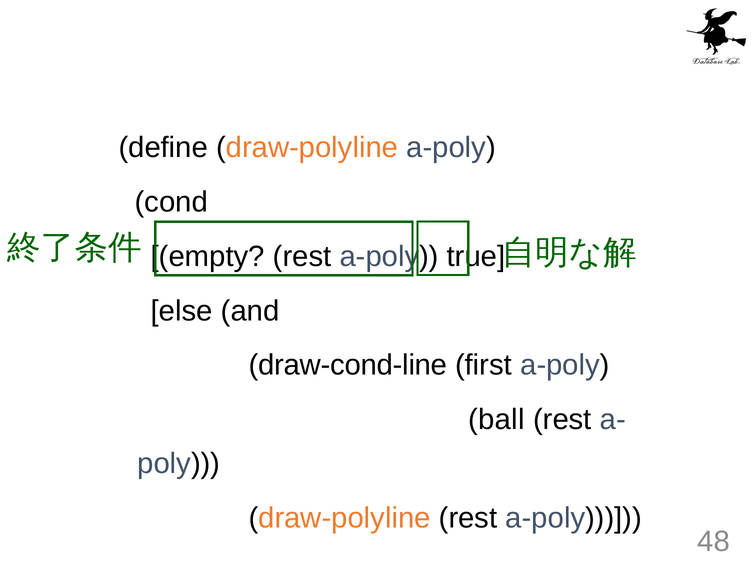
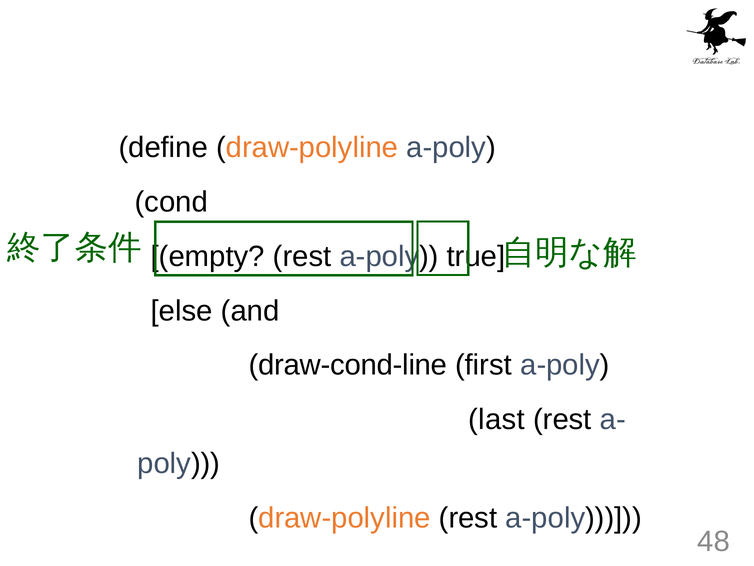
ball: ball -> last
